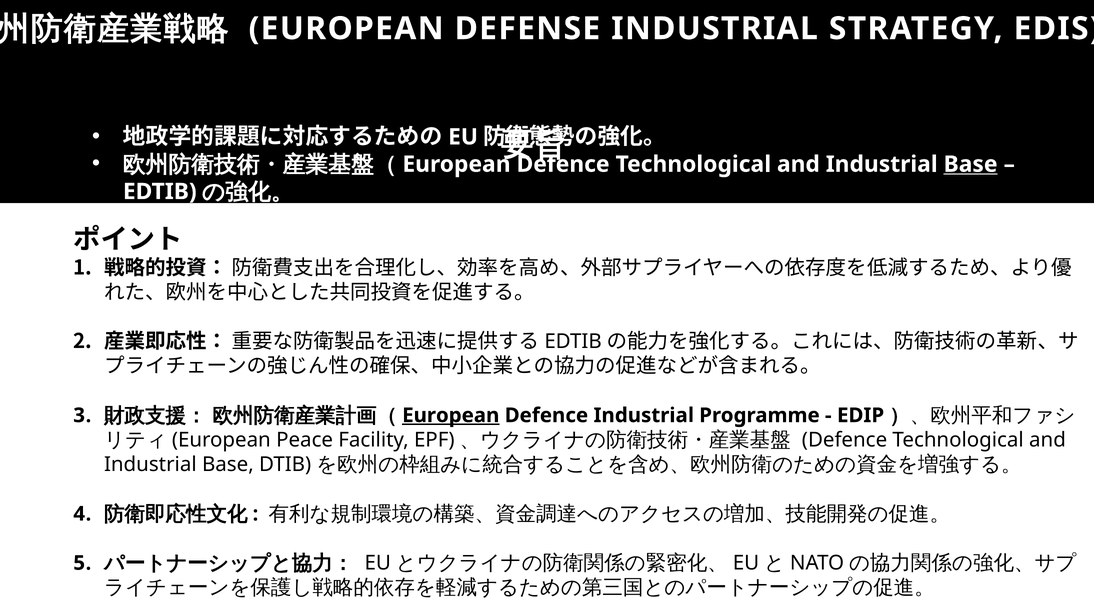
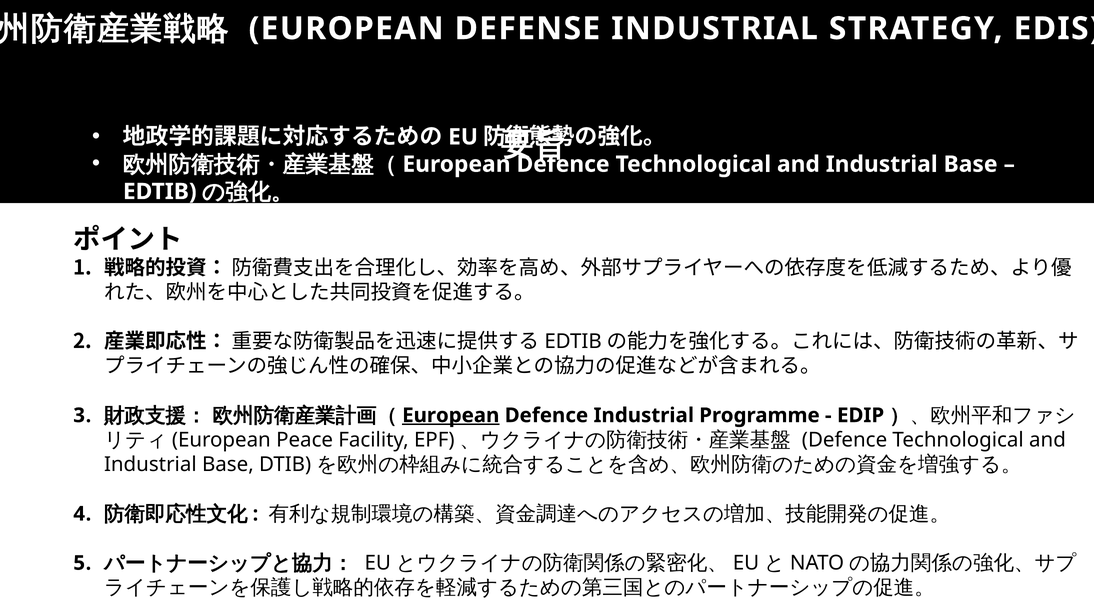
Base at (971, 164) underline: present -> none
